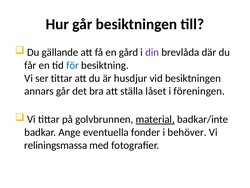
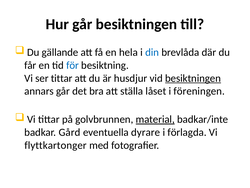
gård: gård -> hela
din colour: purple -> blue
besiktningen at (193, 78) underline: none -> present
Ange: Ange -> Gård
fonder: fonder -> dyrare
behöver: behöver -> förlagda
reliningsmassa: reliningsmassa -> flyttkartonger
